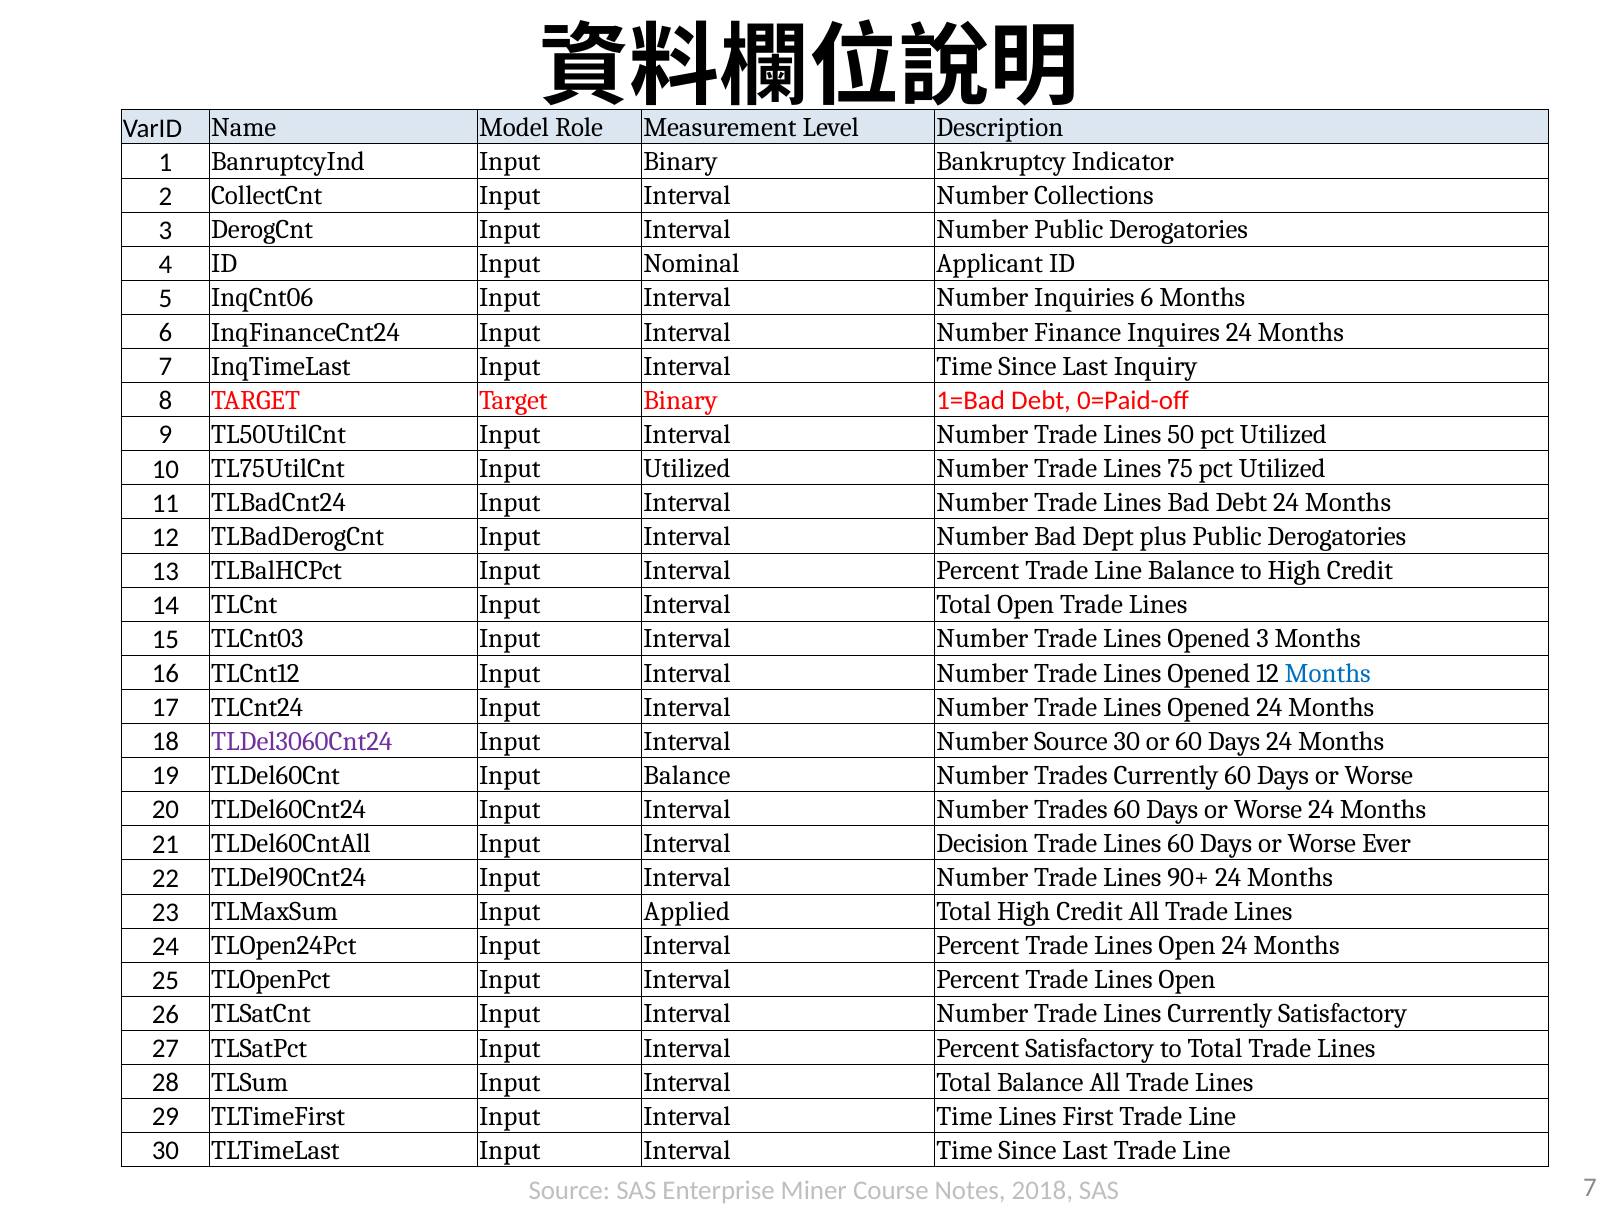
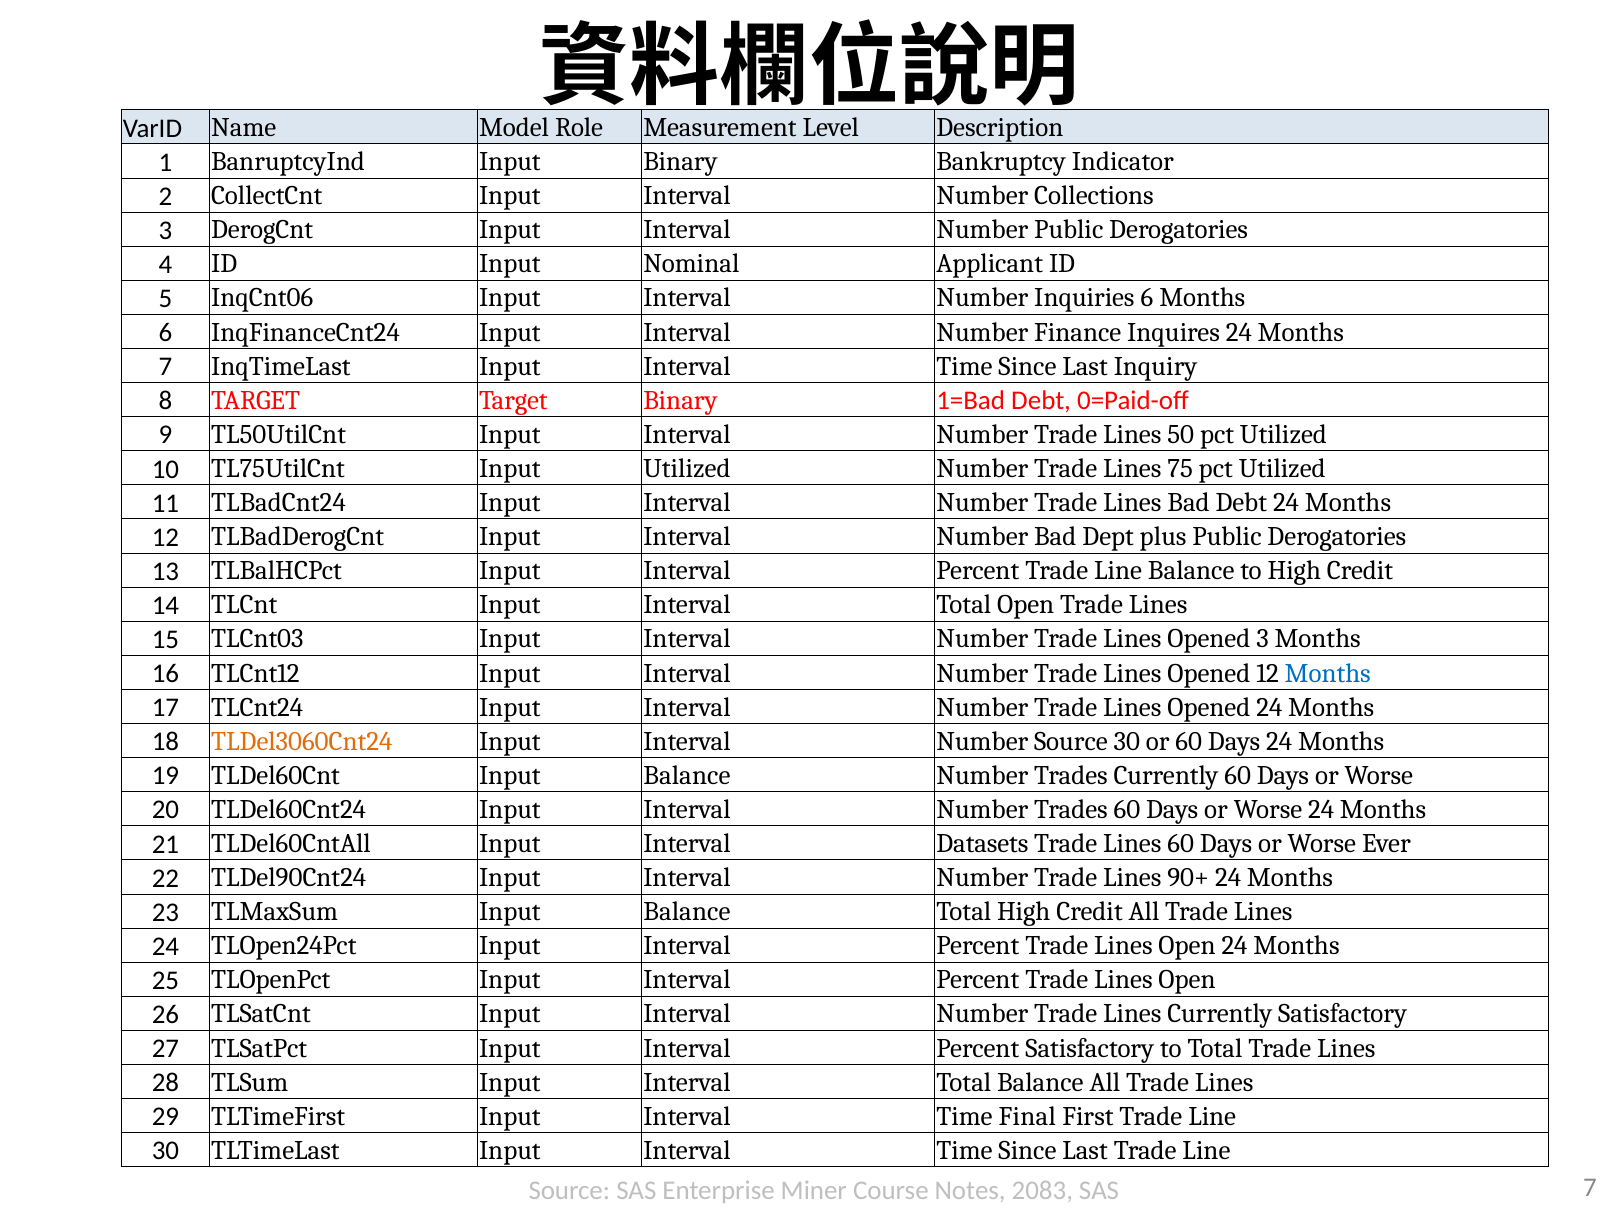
TLDel3060Cnt24 colour: purple -> orange
Decision: Decision -> Datasets
TLMaxSum Input Applied: Applied -> Balance
Time Lines: Lines -> Final
2018: 2018 -> 2083
